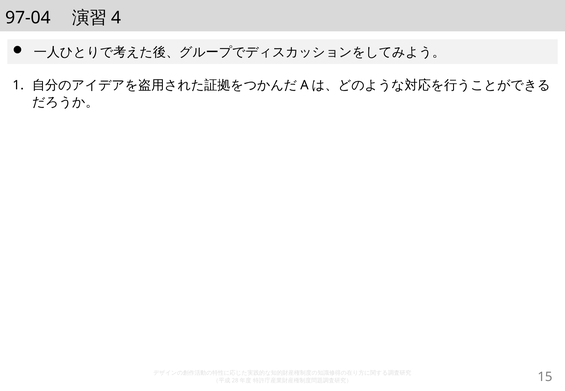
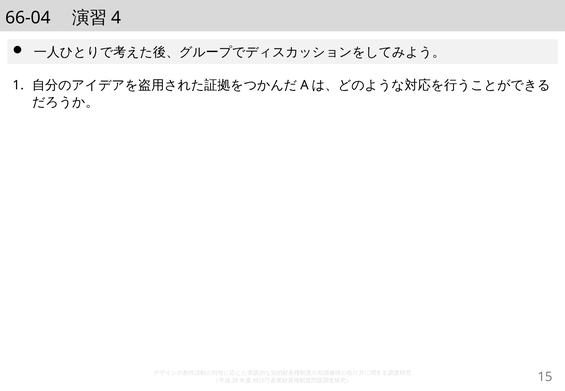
97-04: 97-04 -> 66-04
